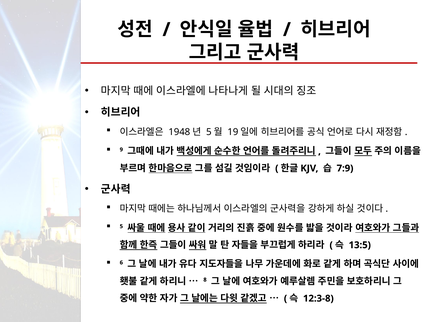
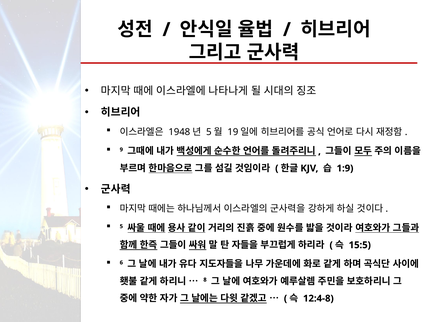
7:9: 7:9 -> 1:9
13:5: 13:5 -> 15:5
12:3-8: 12:3-8 -> 12:4-8
